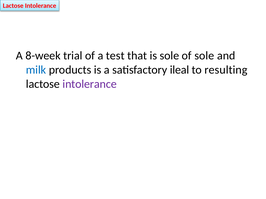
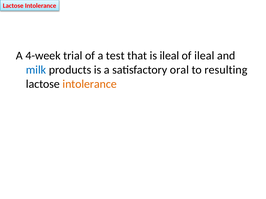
8-week: 8-week -> 4-week
is sole: sole -> ileal
of sole: sole -> ileal
ileal: ileal -> oral
intolerance at (90, 84) colour: purple -> orange
